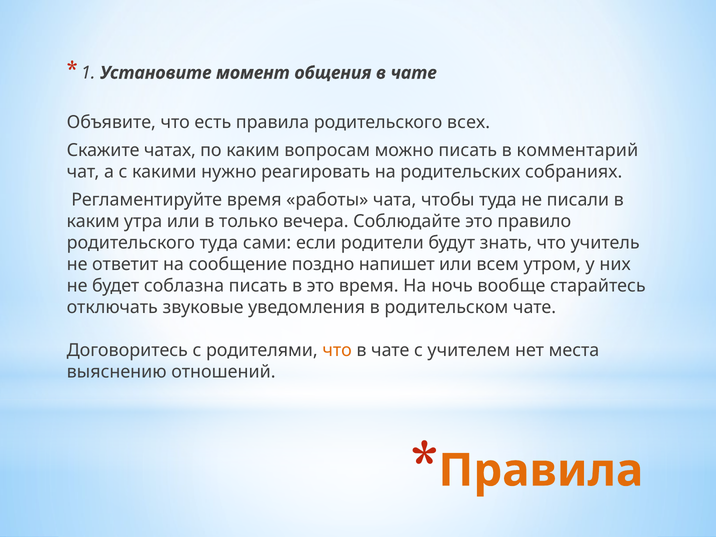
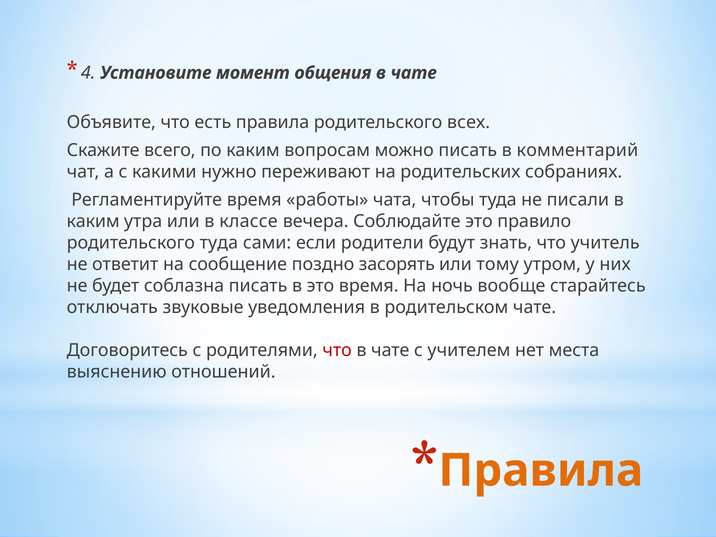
1: 1 -> 4
чатах: чатах -> всего
реагировать: реагировать -> переживают
только: только -> классе
напишет: напишет -> засорять
всем: всем -> тому
что at (337, 350) colour: orange -> red
